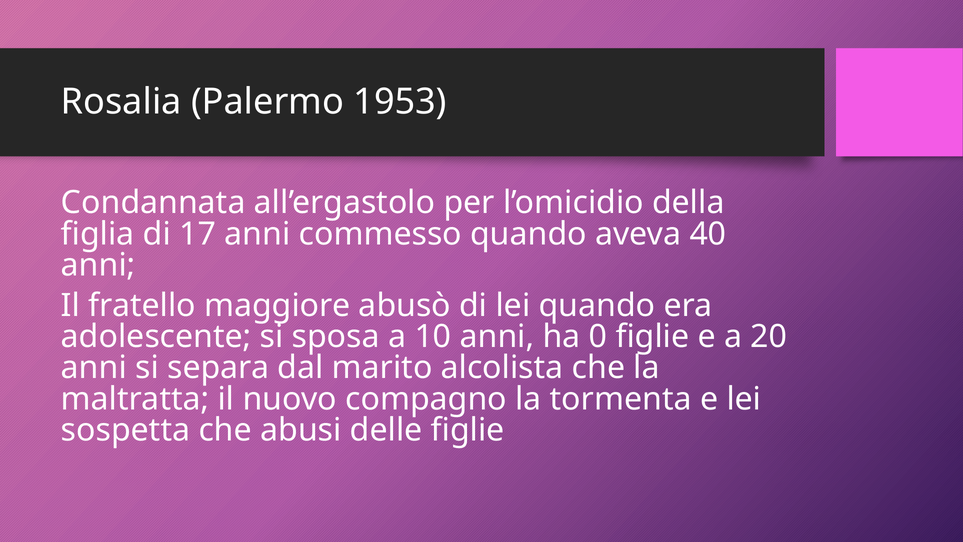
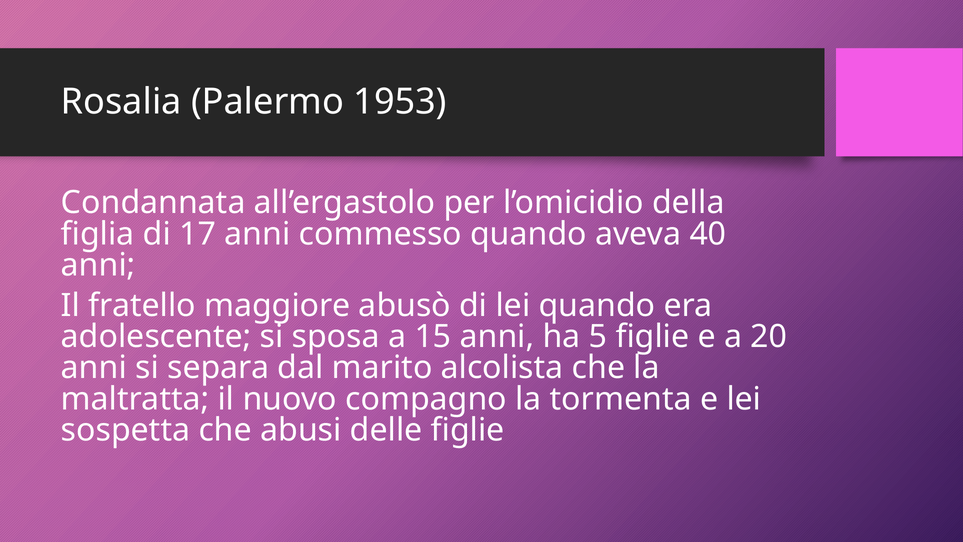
10: 10 -> 15
0: 0 -> 5
